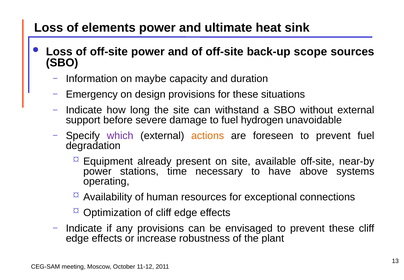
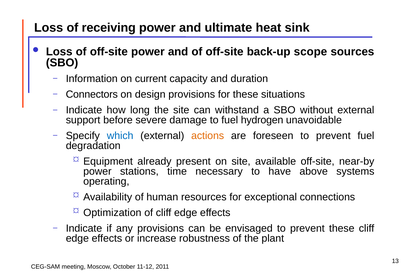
elements: elements -> receiving
maybe: maybe -> current
Emergency: Emergency -> Connectors
which colour: purple -> blue
